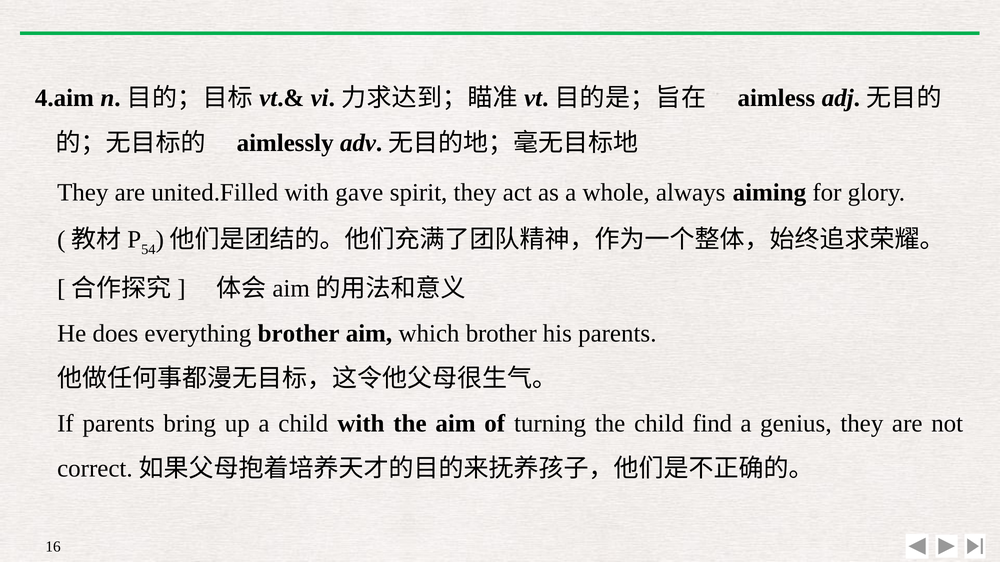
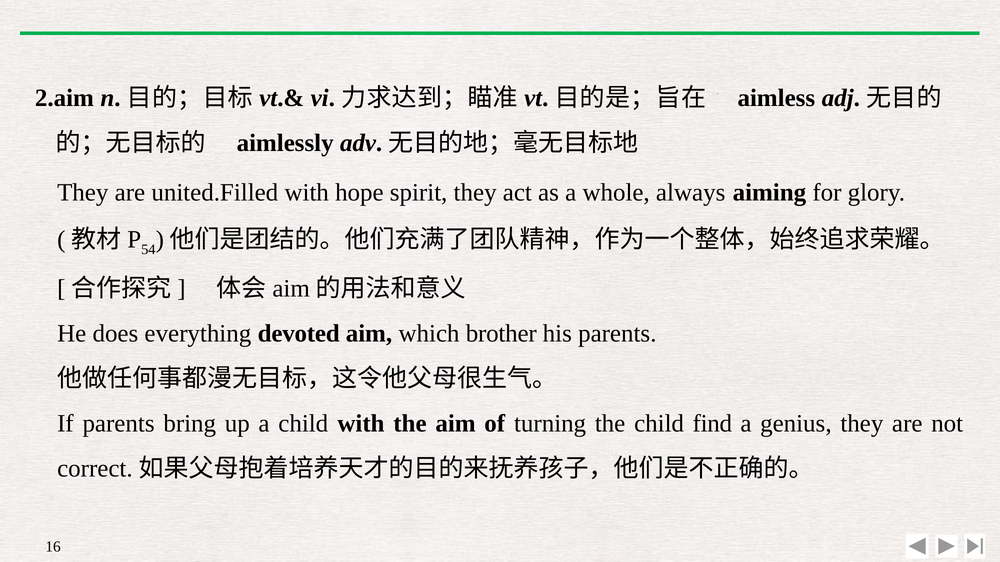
4.aim: 4.aim -> 2.aim
gave: gave -> hope
everything brother: brother -> devoted
